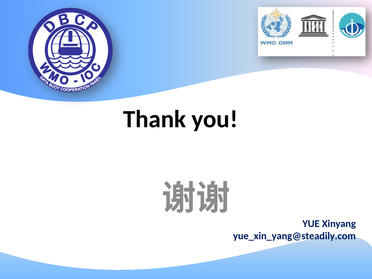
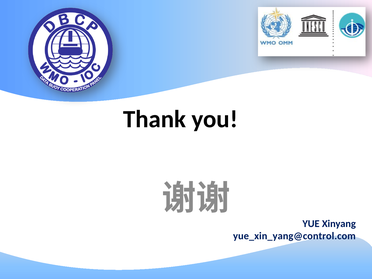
yue_xin_yang@steadily.com: yue_xin_yang@steadily.com -> yue_xin_yang@control.com
